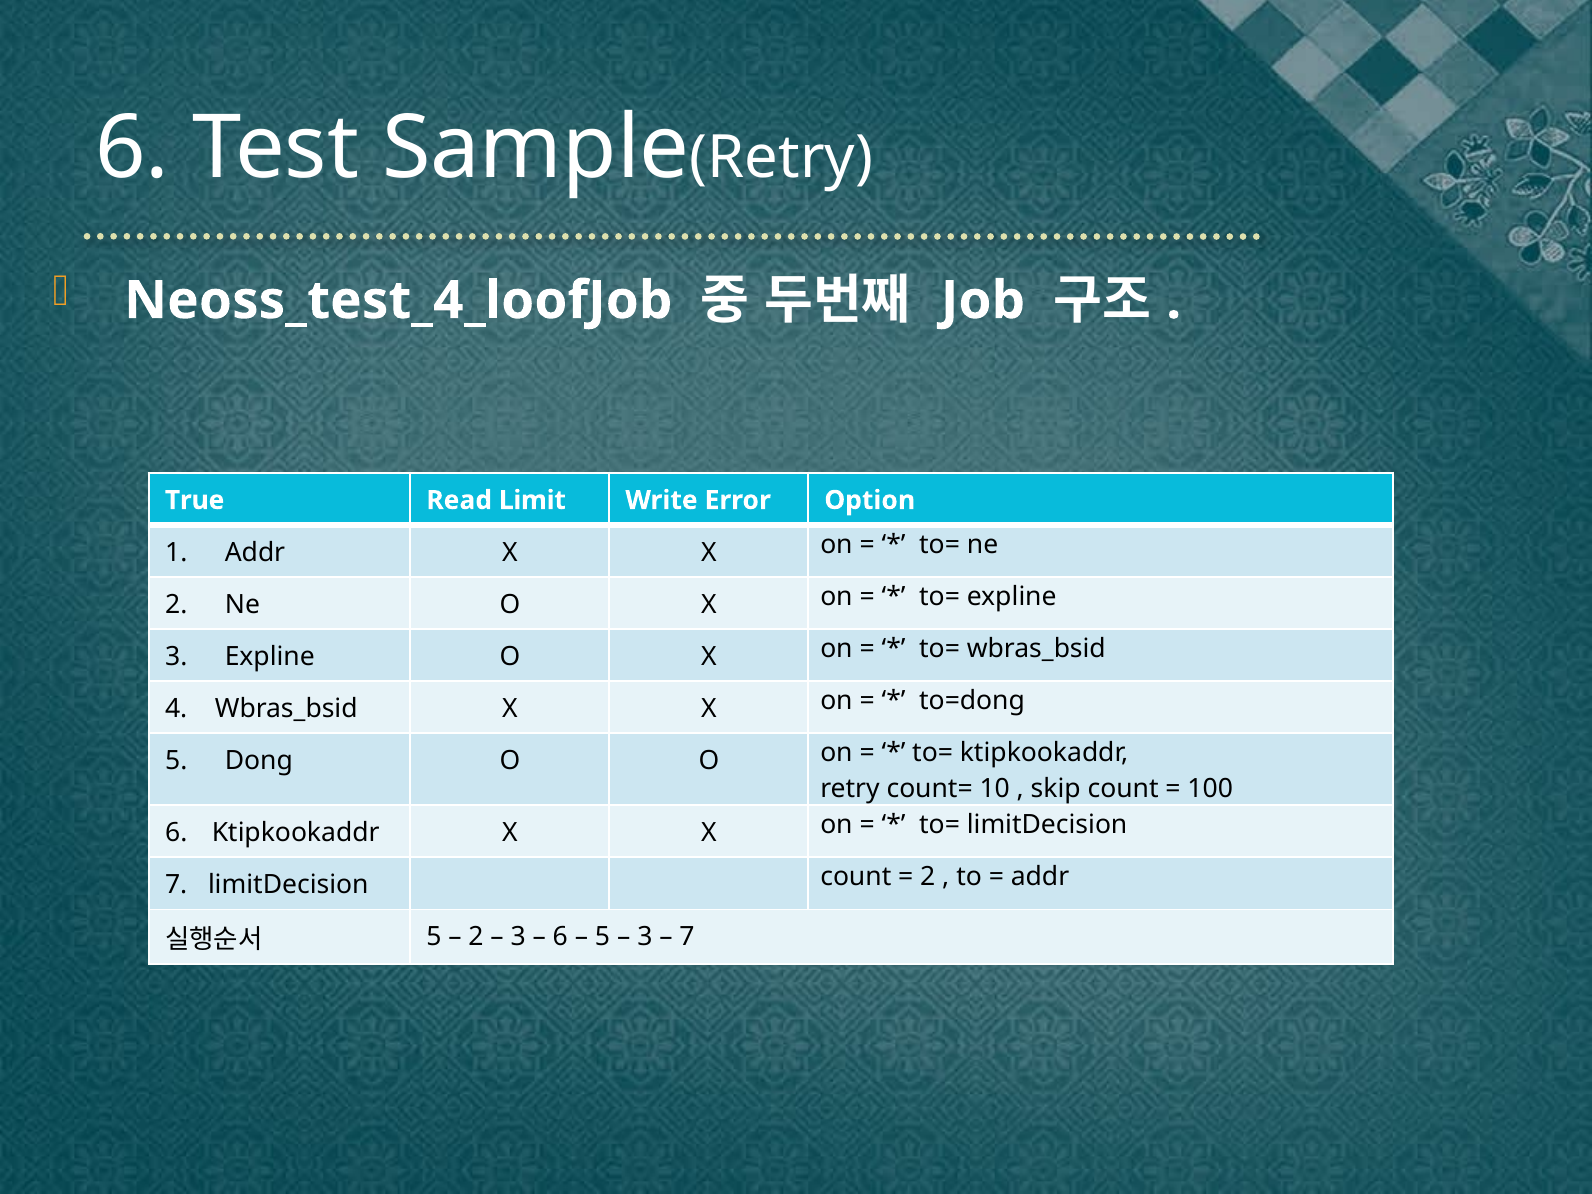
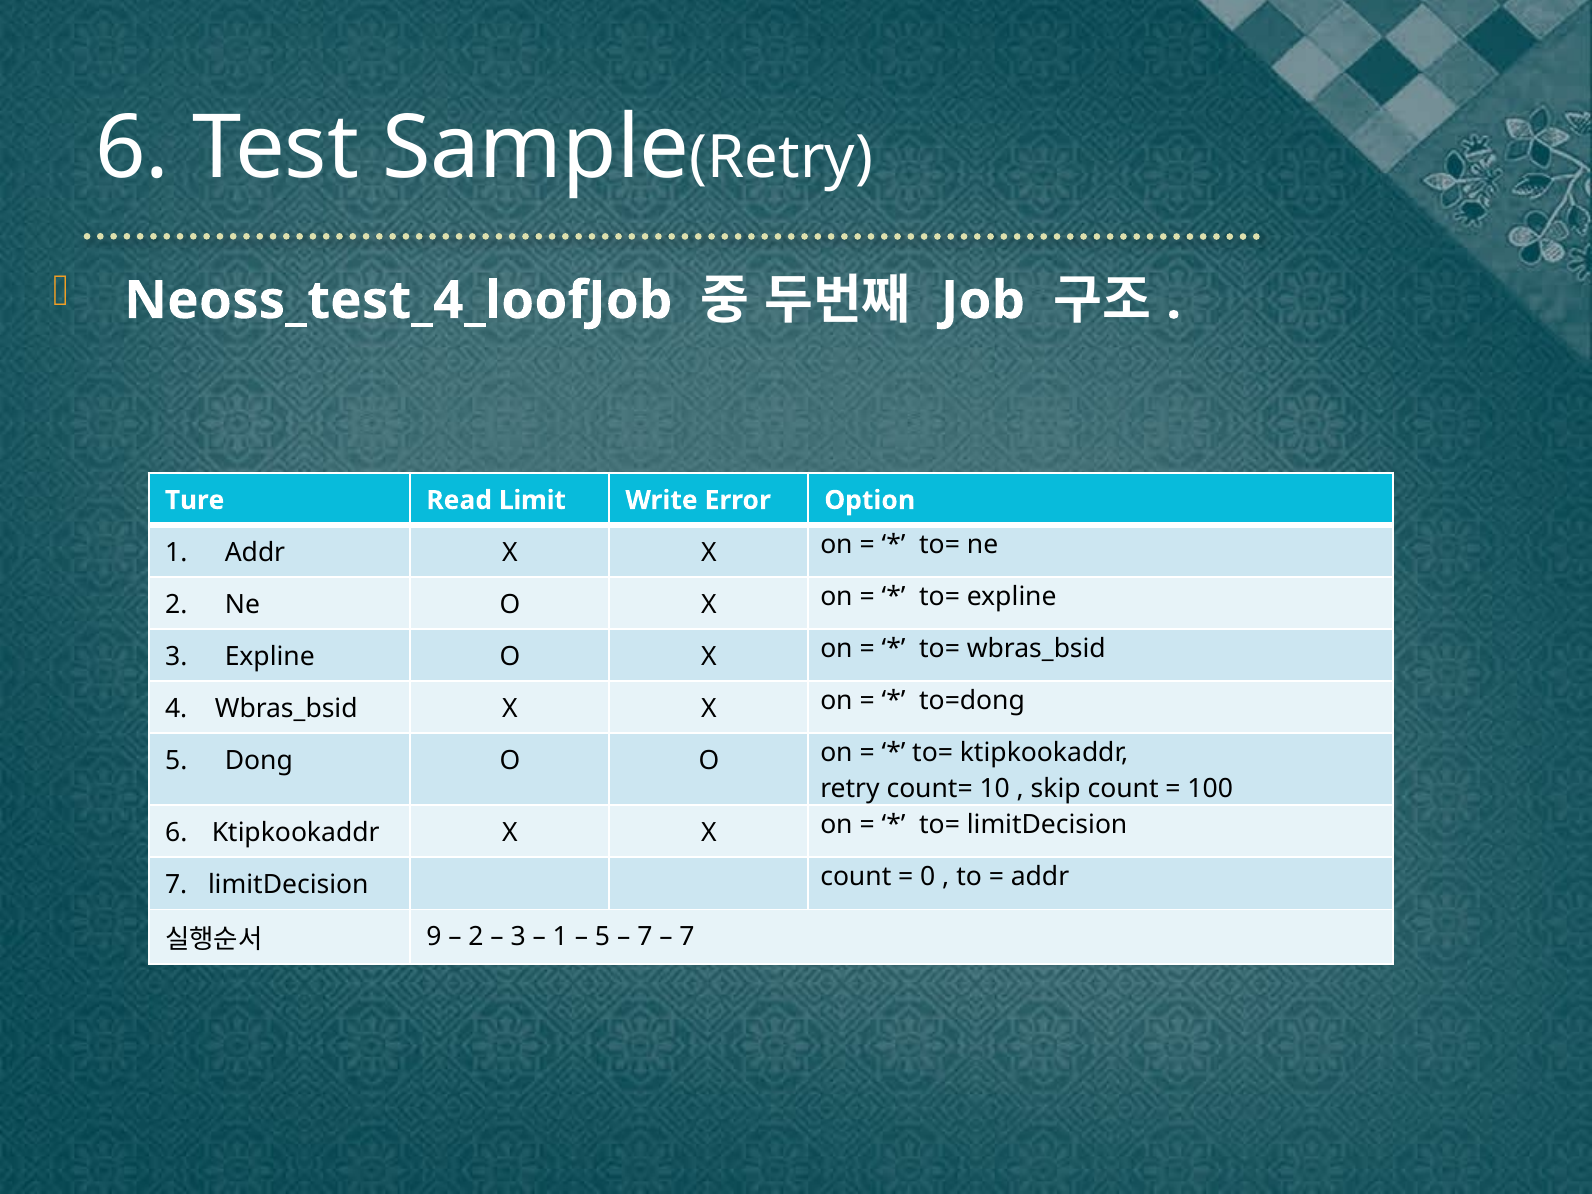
True: True -> Ture
2 at (928, 877): 2 -> 0
5 at (434, 937): 5 -> 9
6 at (560, 937): 6 -> 1
3 at (645, 937): 3 -> 7
